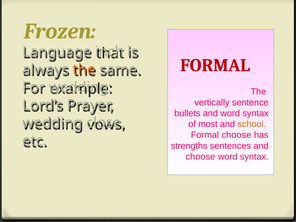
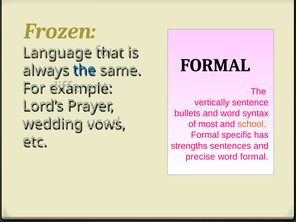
inch: inch -> four
FORMAL at (215, 65) colour: red -> black
the at (84, 70) colour: orange -> blue
For wedding: wedding -> different
close: close -> used
Formal choose: choose -> specific
choose at (200, 157): choose -> precise
syntax at (254, 157): syntax -> formal
